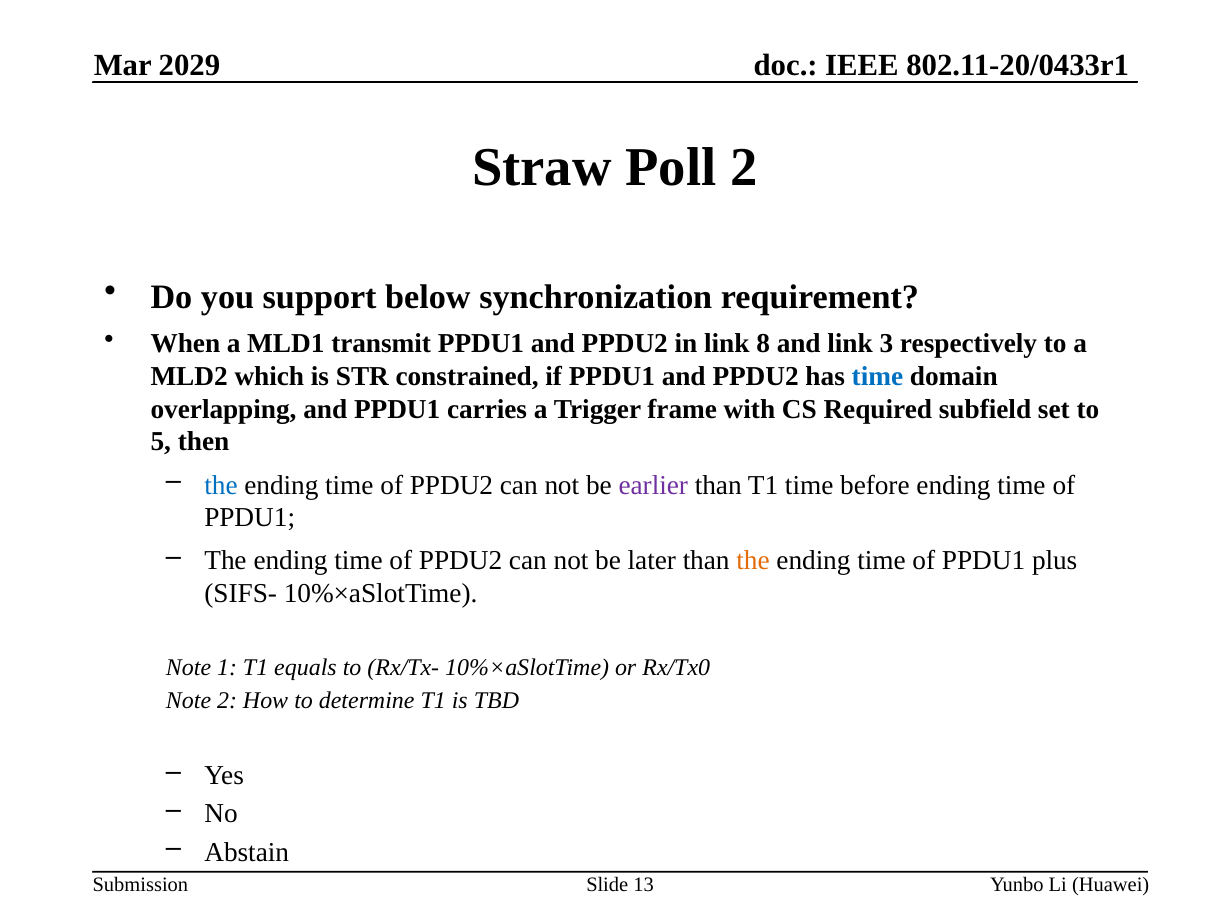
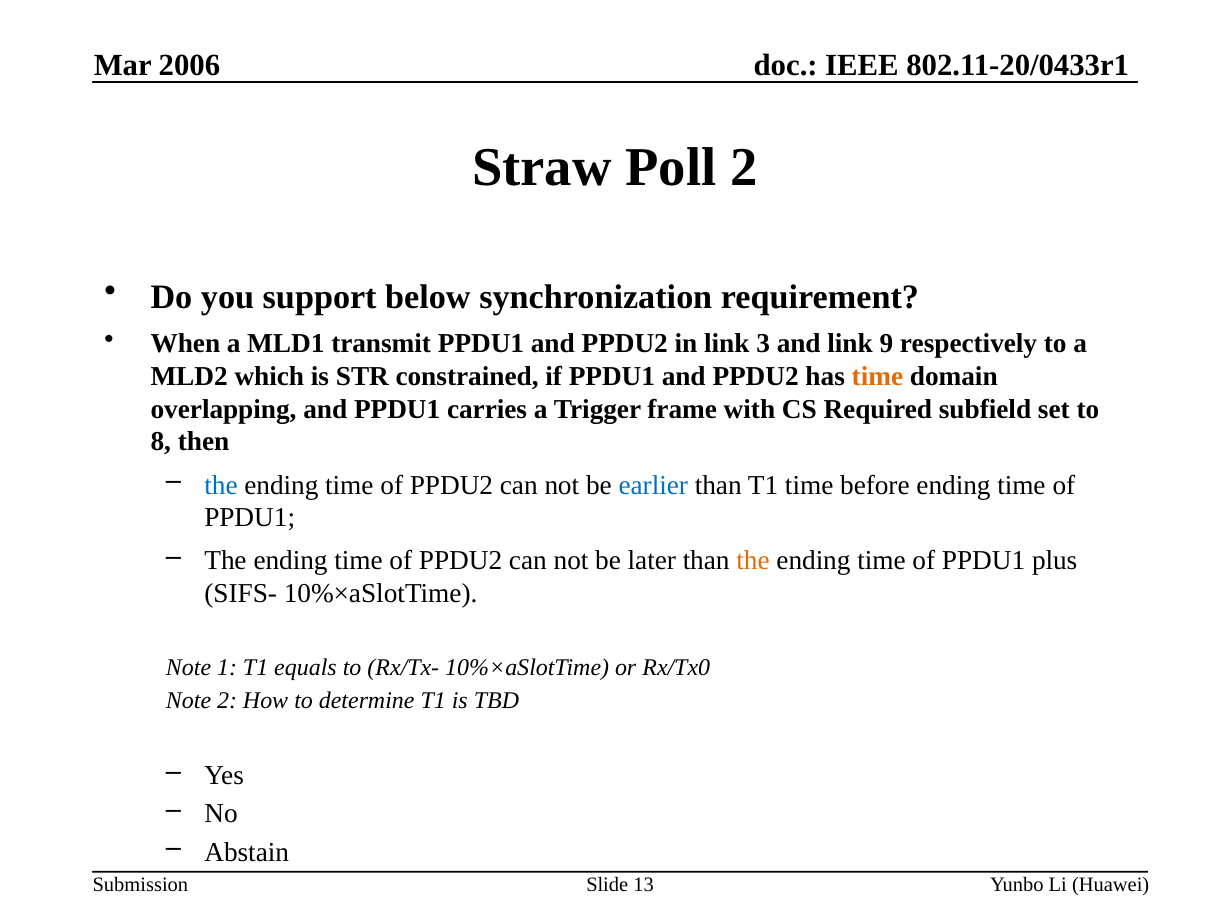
2029: 2029 -> 2006
8: 8 -> 3
3: 3 -> 9
time at (877, 376) colour: blue -> orange
5: 5 -> 8
earlier colour: purple -> blue
